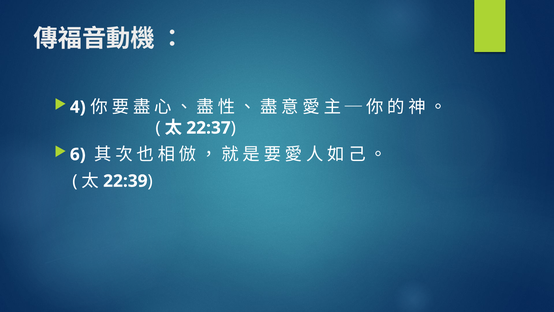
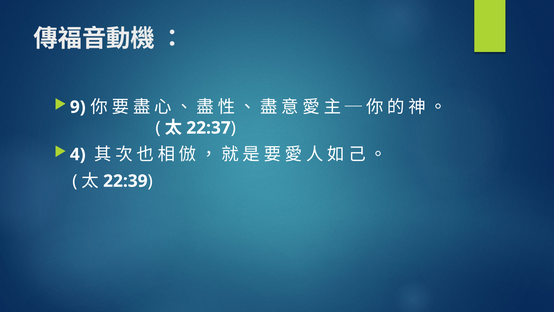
4: 4 -> 9
6: 6 -> 4
